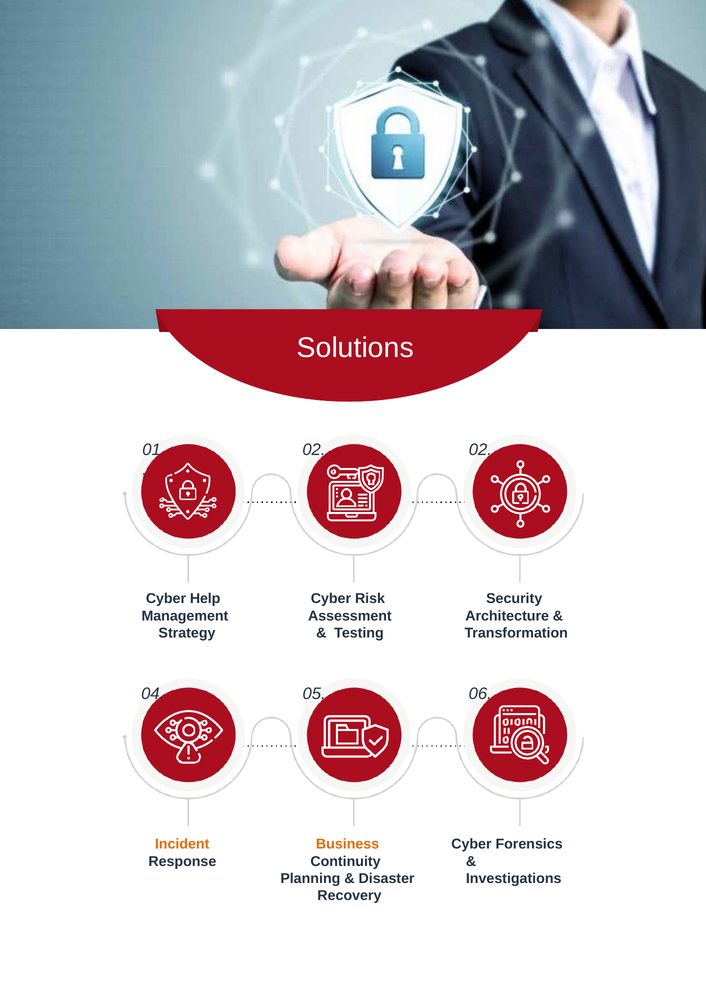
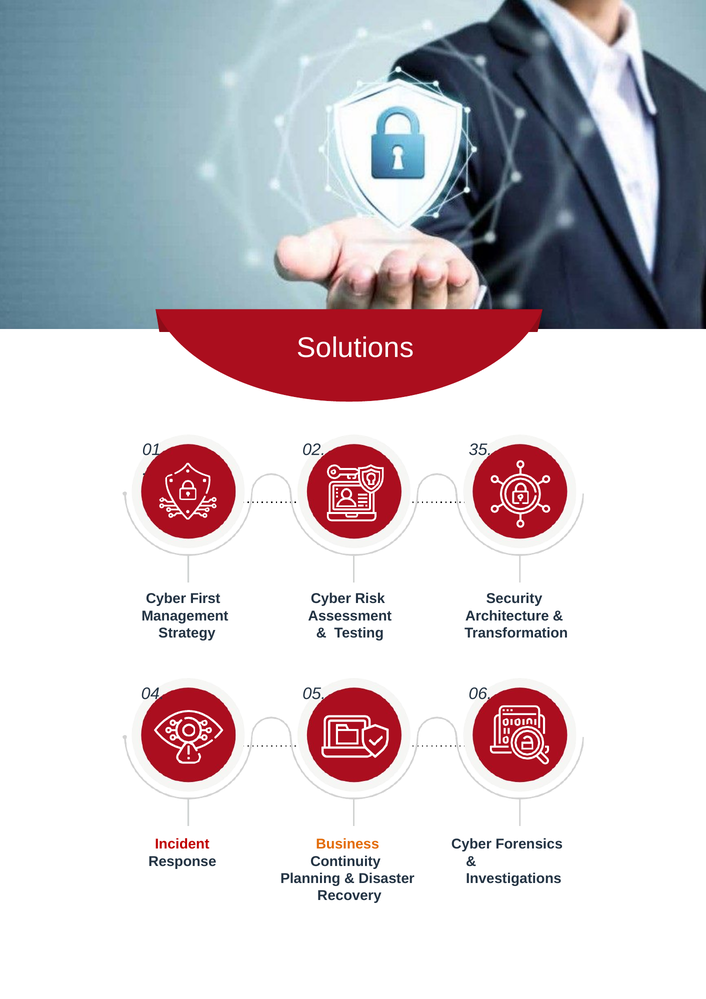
02 02: 02 -> 35
Help: Help -> First
Incident colour: orange -> red
